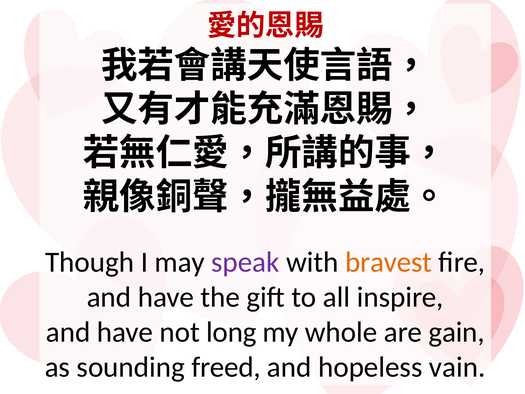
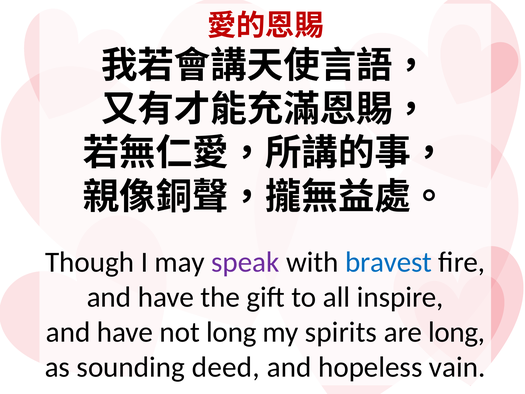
bravest colour: orange -> blue
whole: whole -> spirits
are gain: gain -> long
freed: freed -> deed
